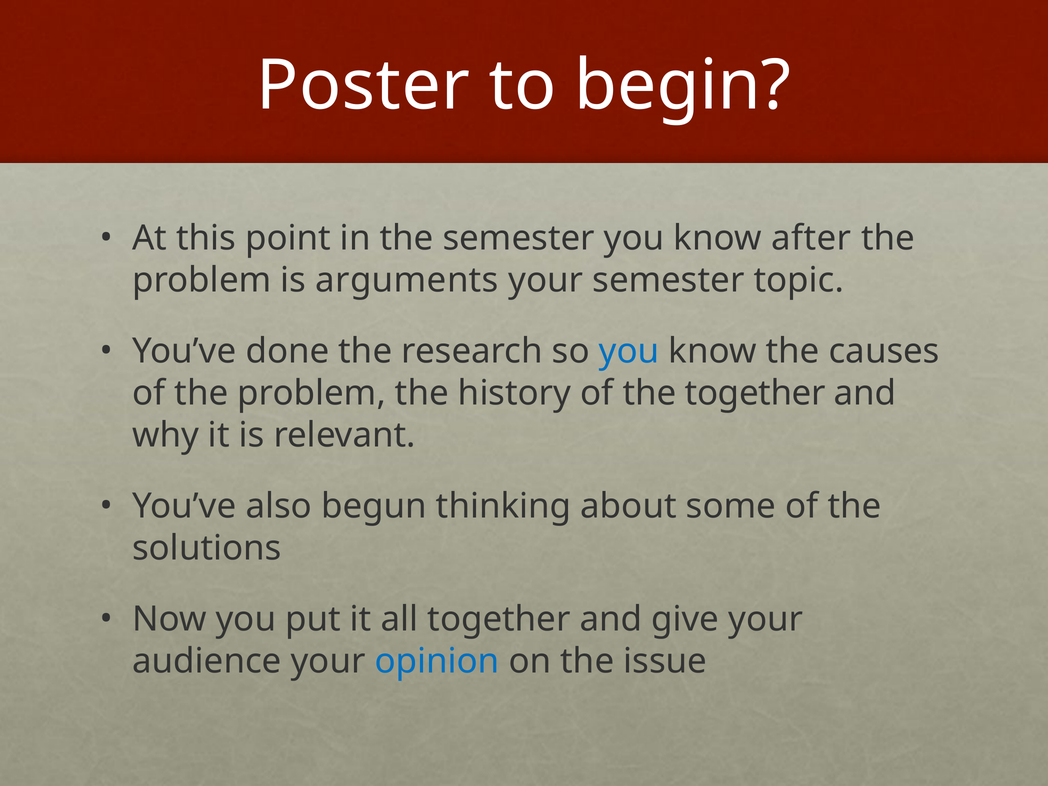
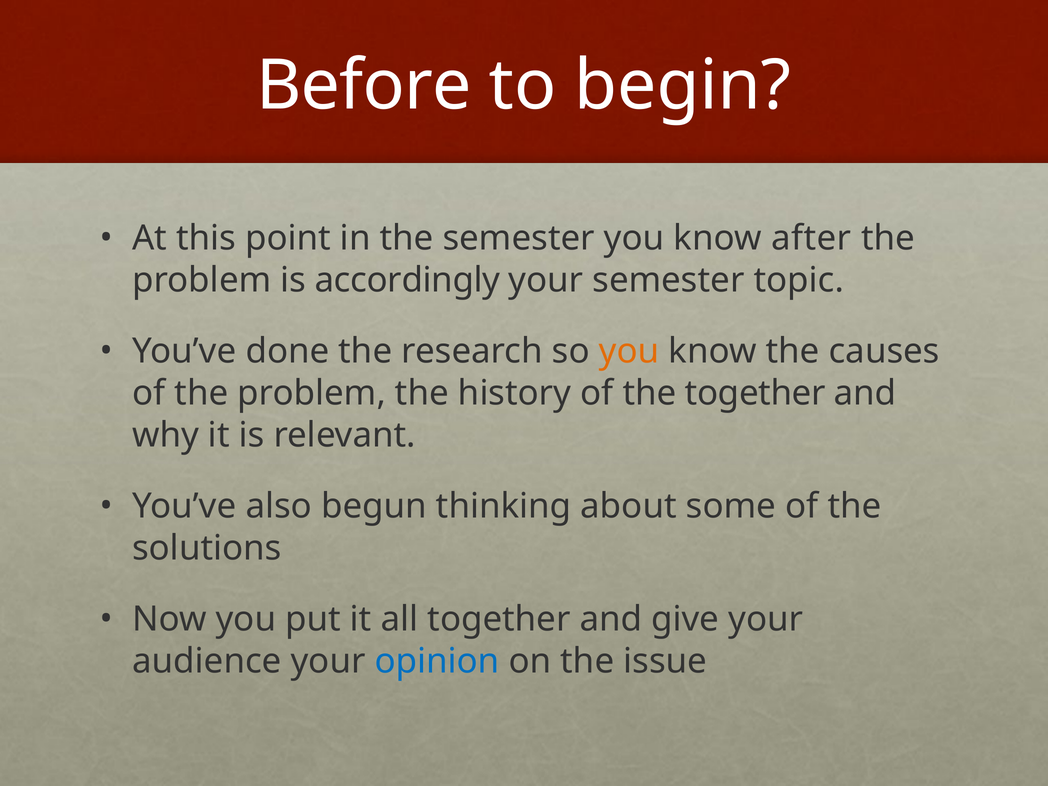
Poster: Poster -> Before
arguments: arguments -> accordingly
you at (629, 351) colour: blue -> orange
